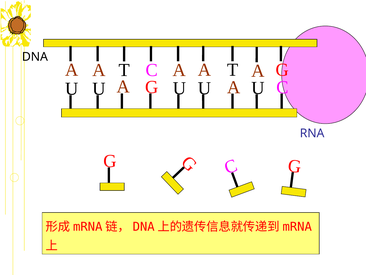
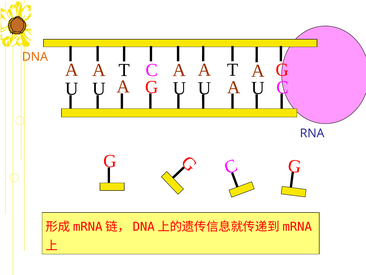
DNA colour: black -> orange
